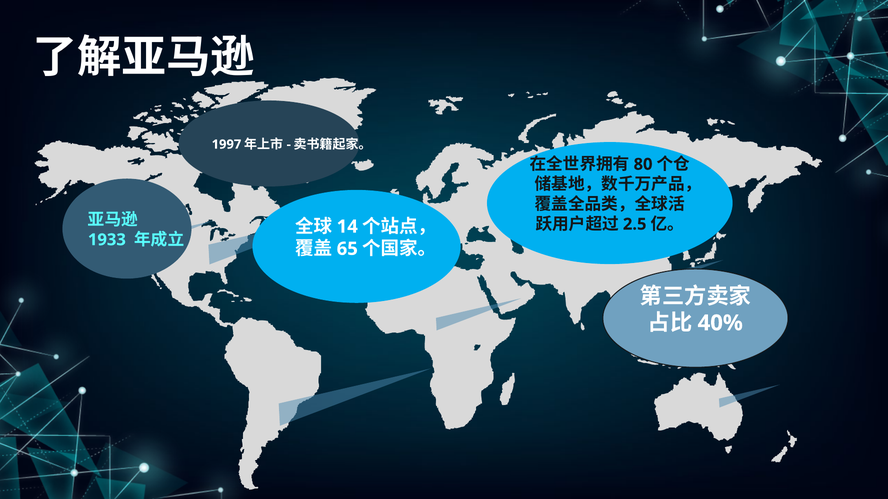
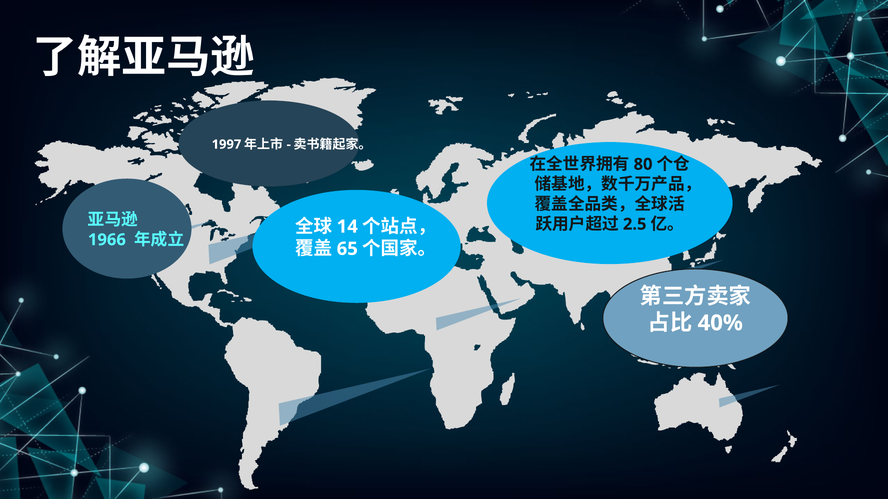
1933: 1933 -> 1966
